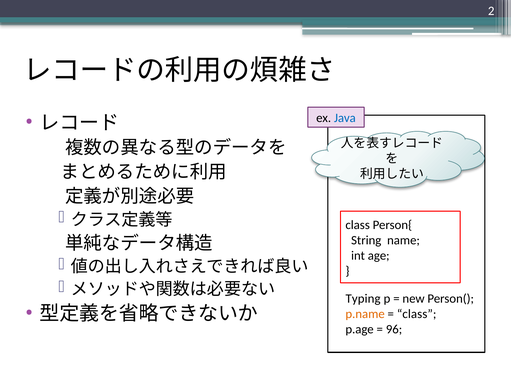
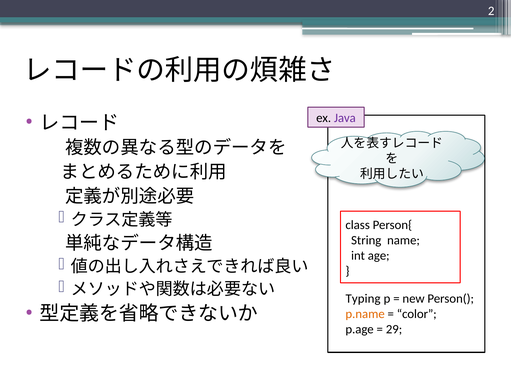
Java colour: blue -> purple
class at (417, 314): class -> color
96: 96 -> 29
